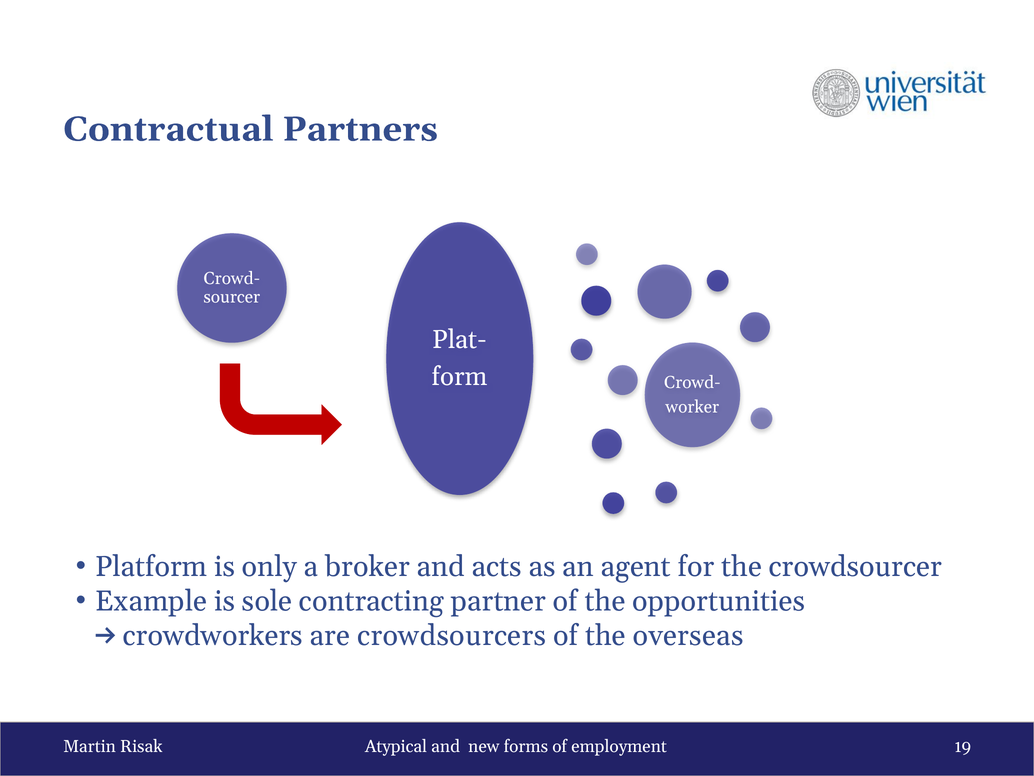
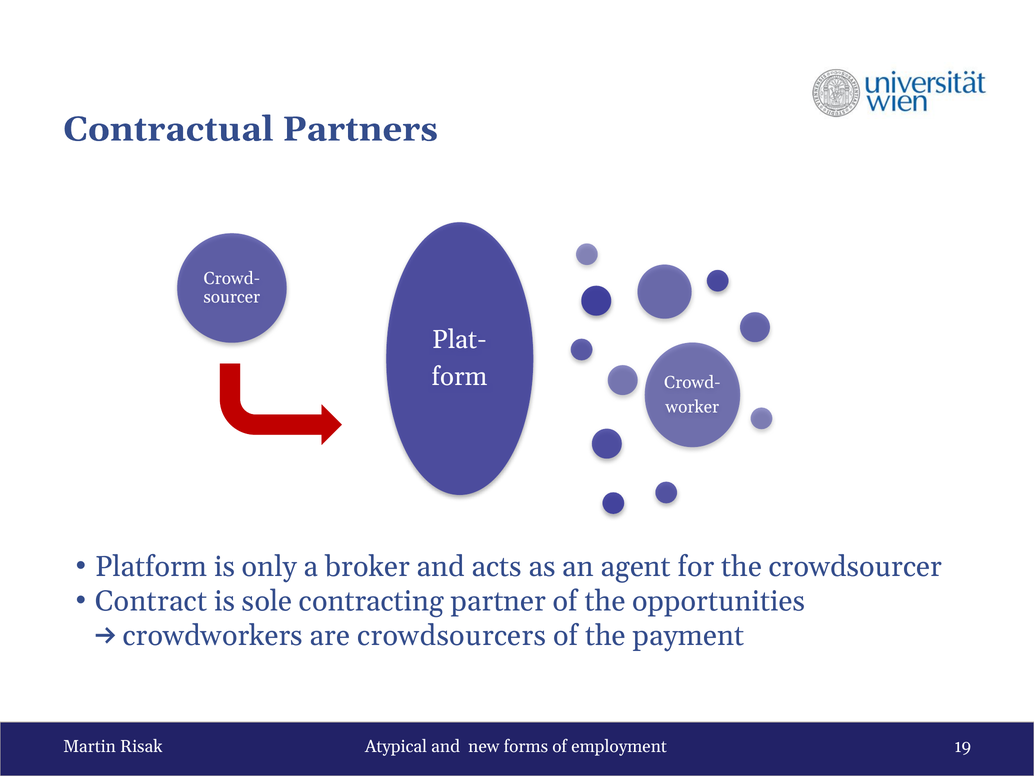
Example: Example -> Contract
overseas: overseas -> payment
